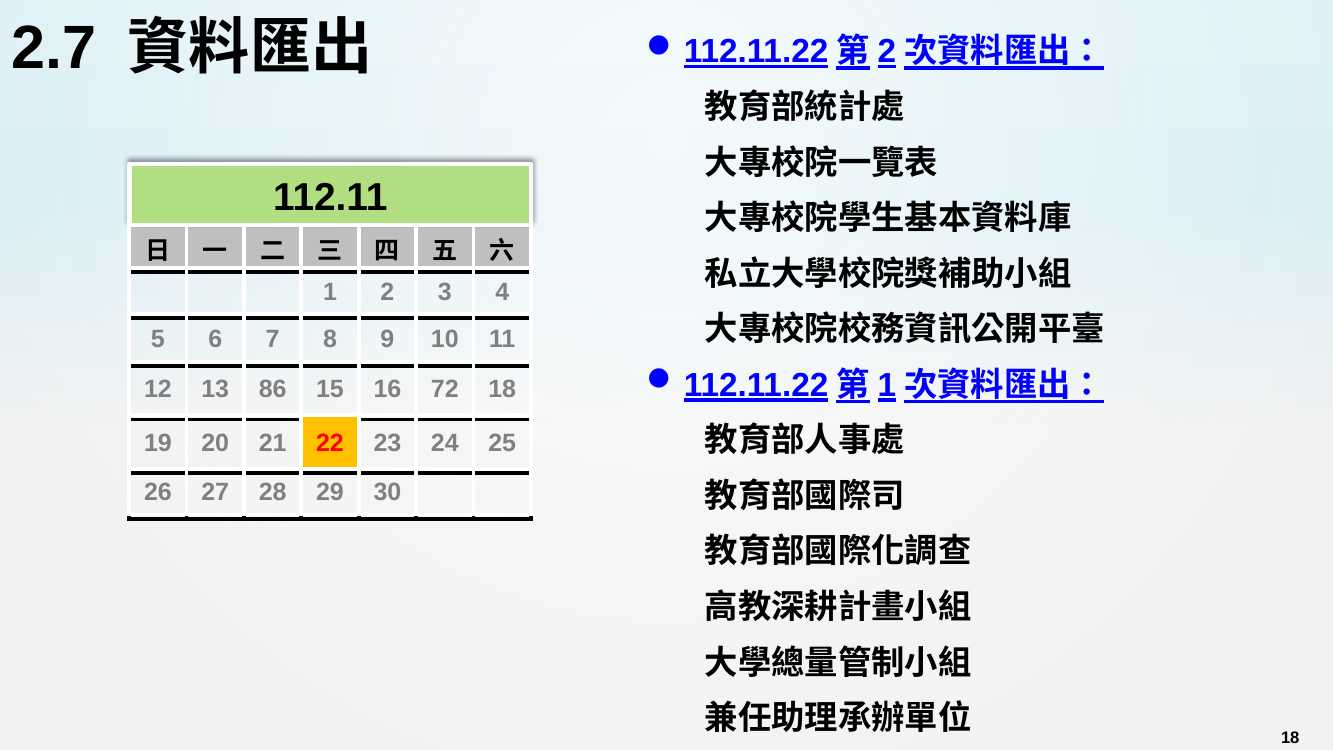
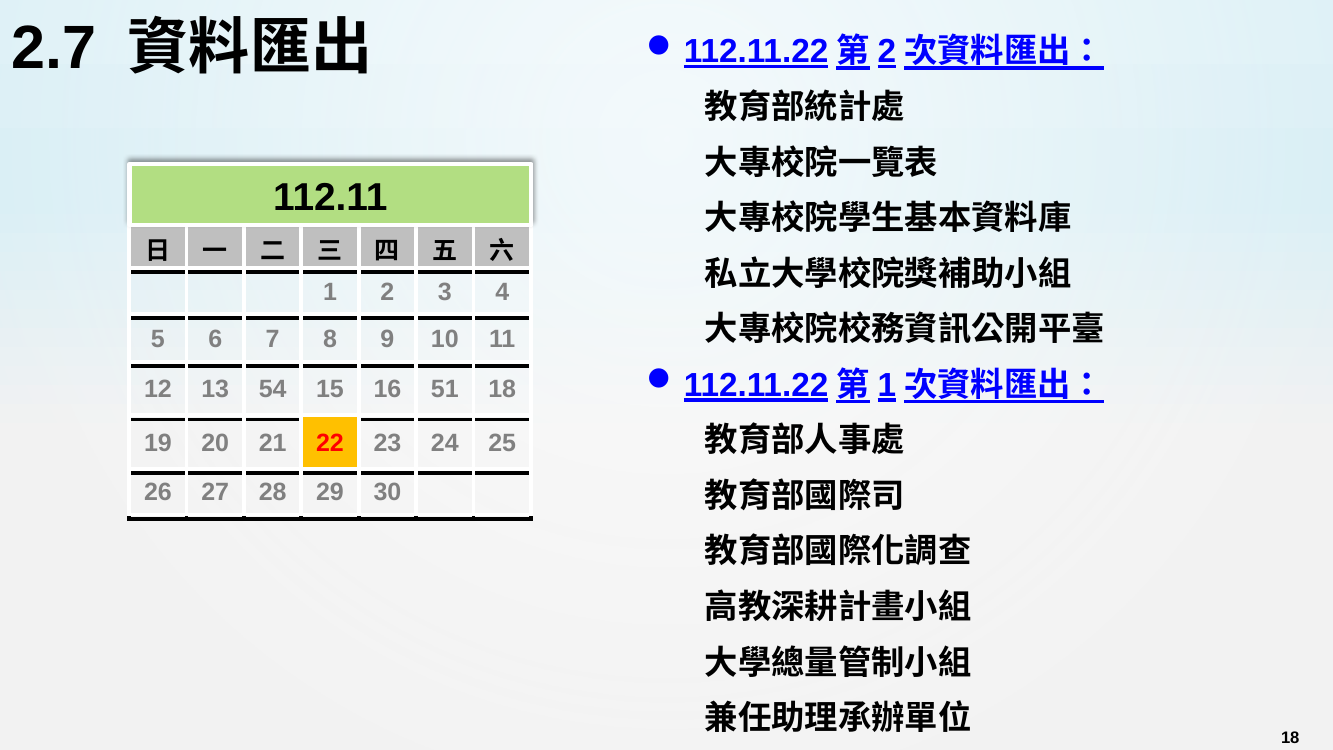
86: 86 -> 54
72: 72 -> 51
